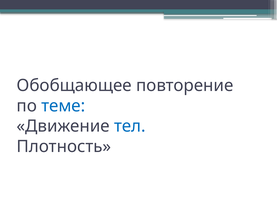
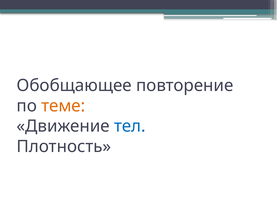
теме colour: blue -> orange
